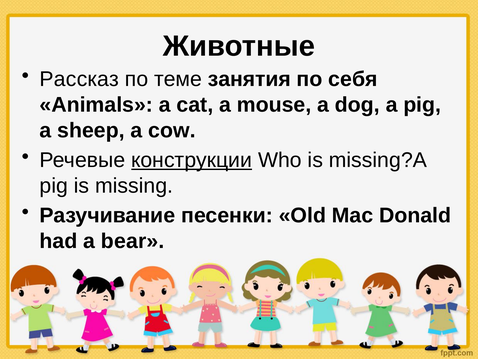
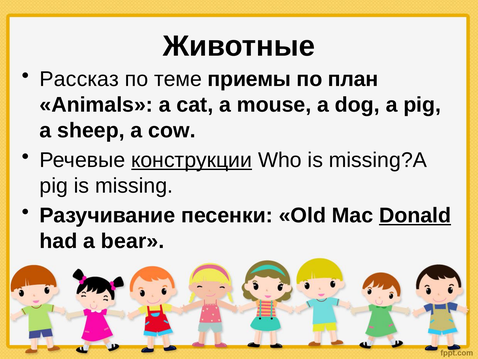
занятия: занятия -> приемы
себя: себя -> план
Donald underline: none -> present
